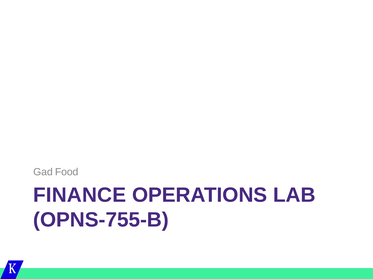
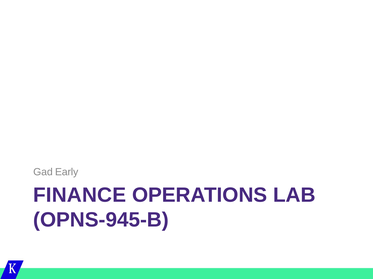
Food: Food -> Early
OPNS-755-B: OPNS-755-B -> OPNS-945-B
